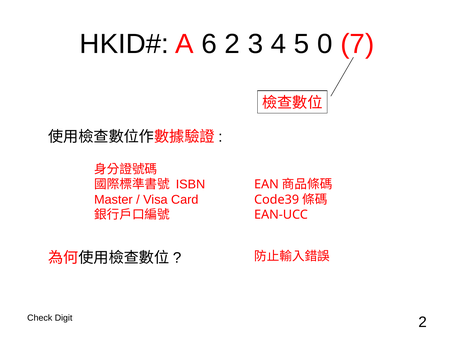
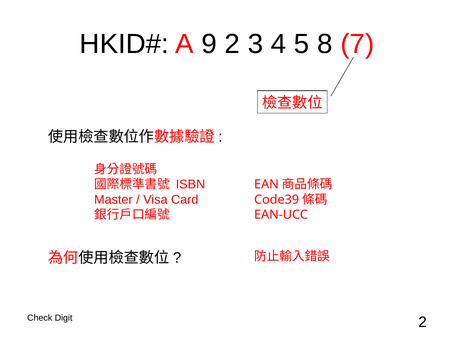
6: 6 -> 9
0: 0 -> 8
